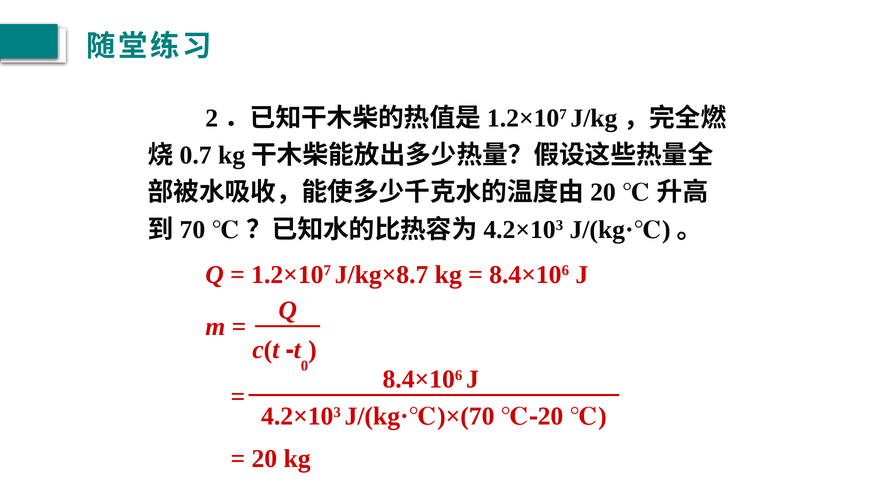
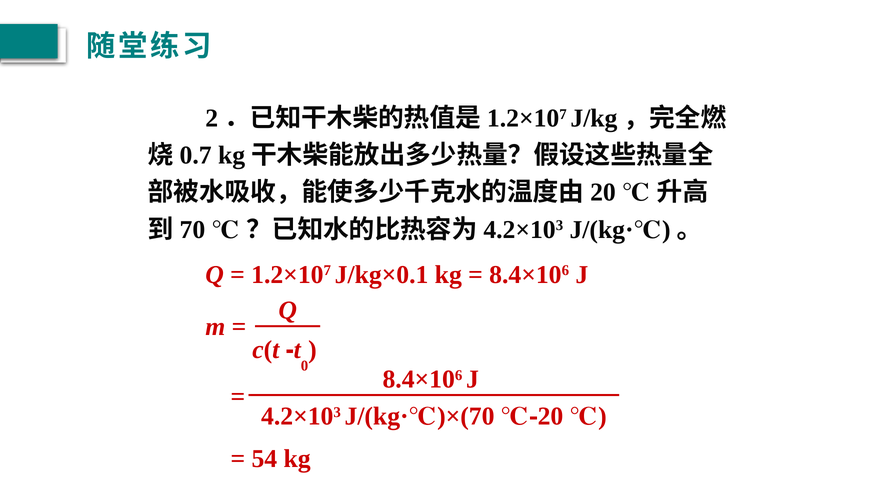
J/kg×8.7: J/kg×8.7 -> J/kg×0.1
20 at (264, 458): 20 -> 54
